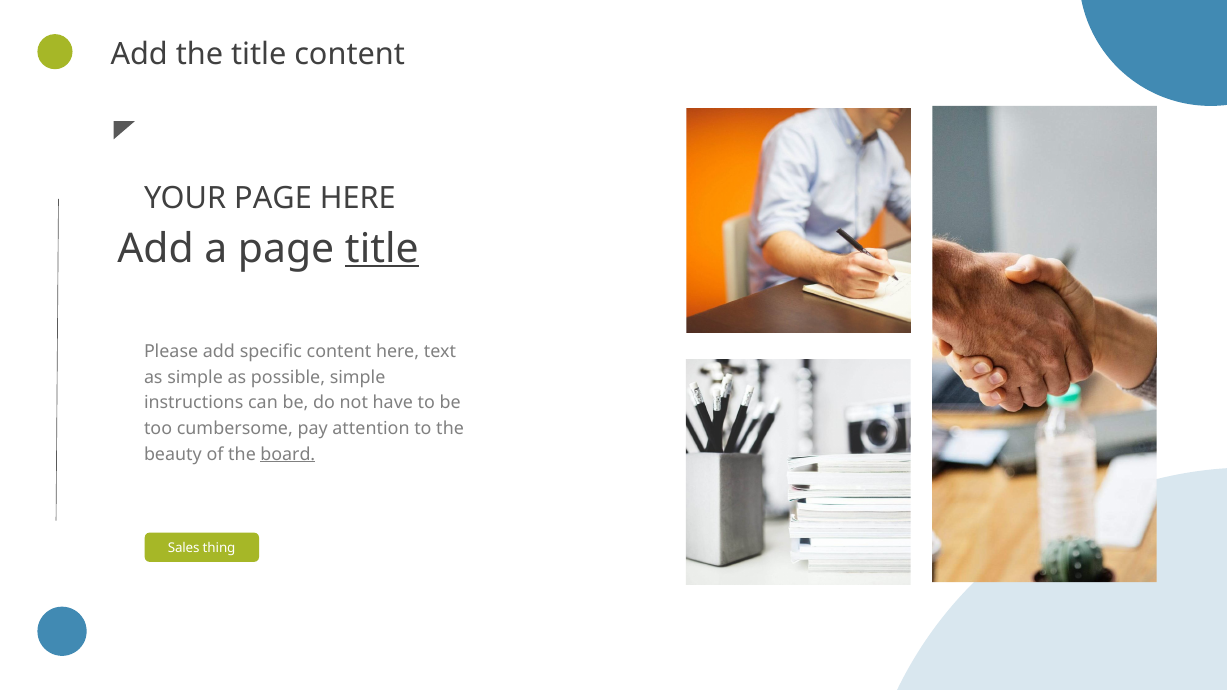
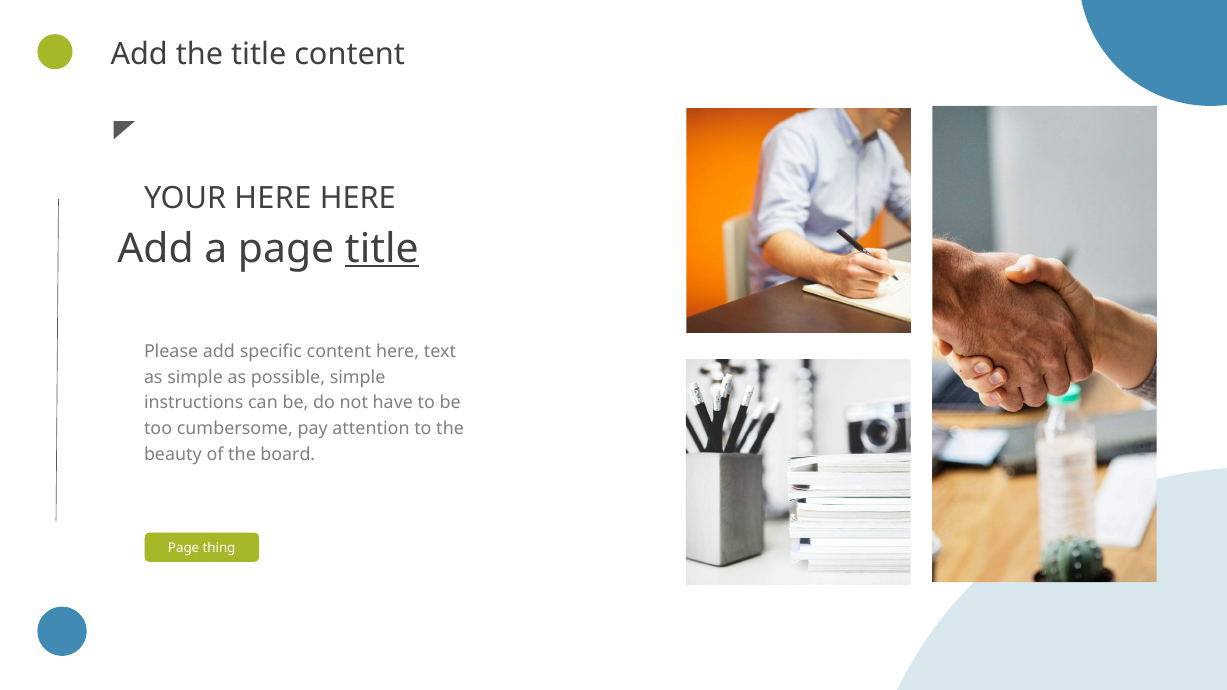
YOUR PAGE: PAGE -> HERE
board underline: present -> none
Sales at (184, 548): Sales -> Page
